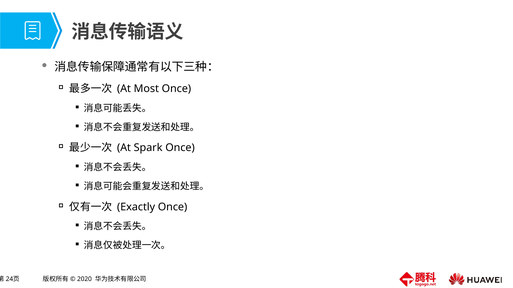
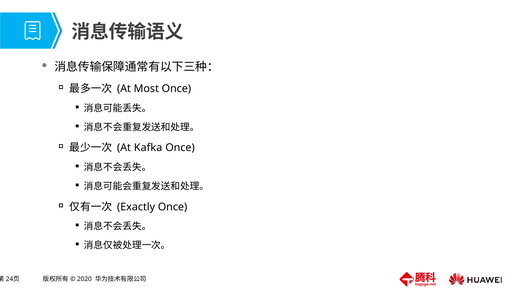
Spark: Spark -> Kafka
